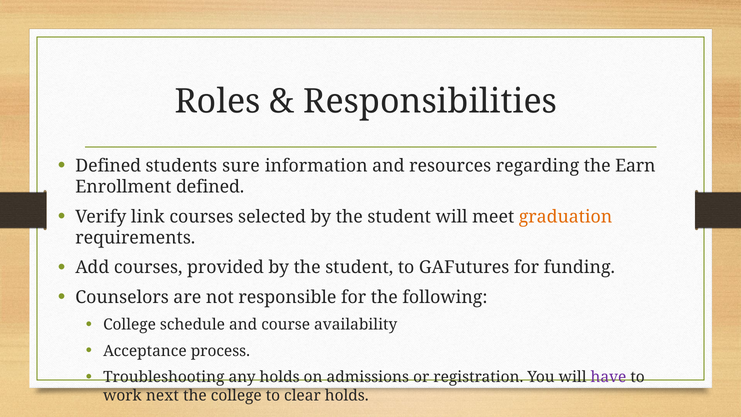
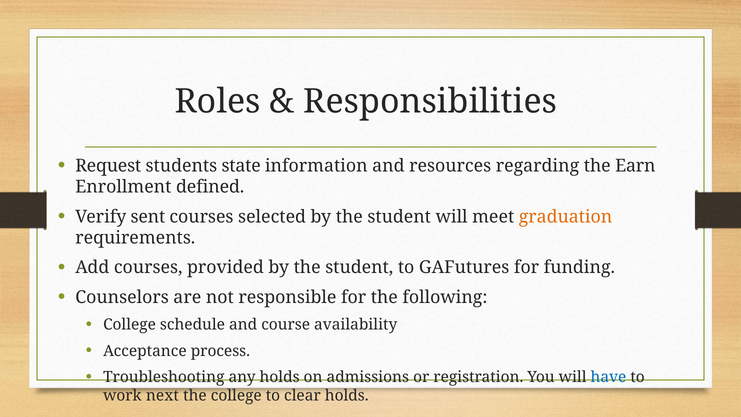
Defined at (108, 166): Defined -> Request
sure: sure -> state
link: link -> sent
have colour: purple -> blue
